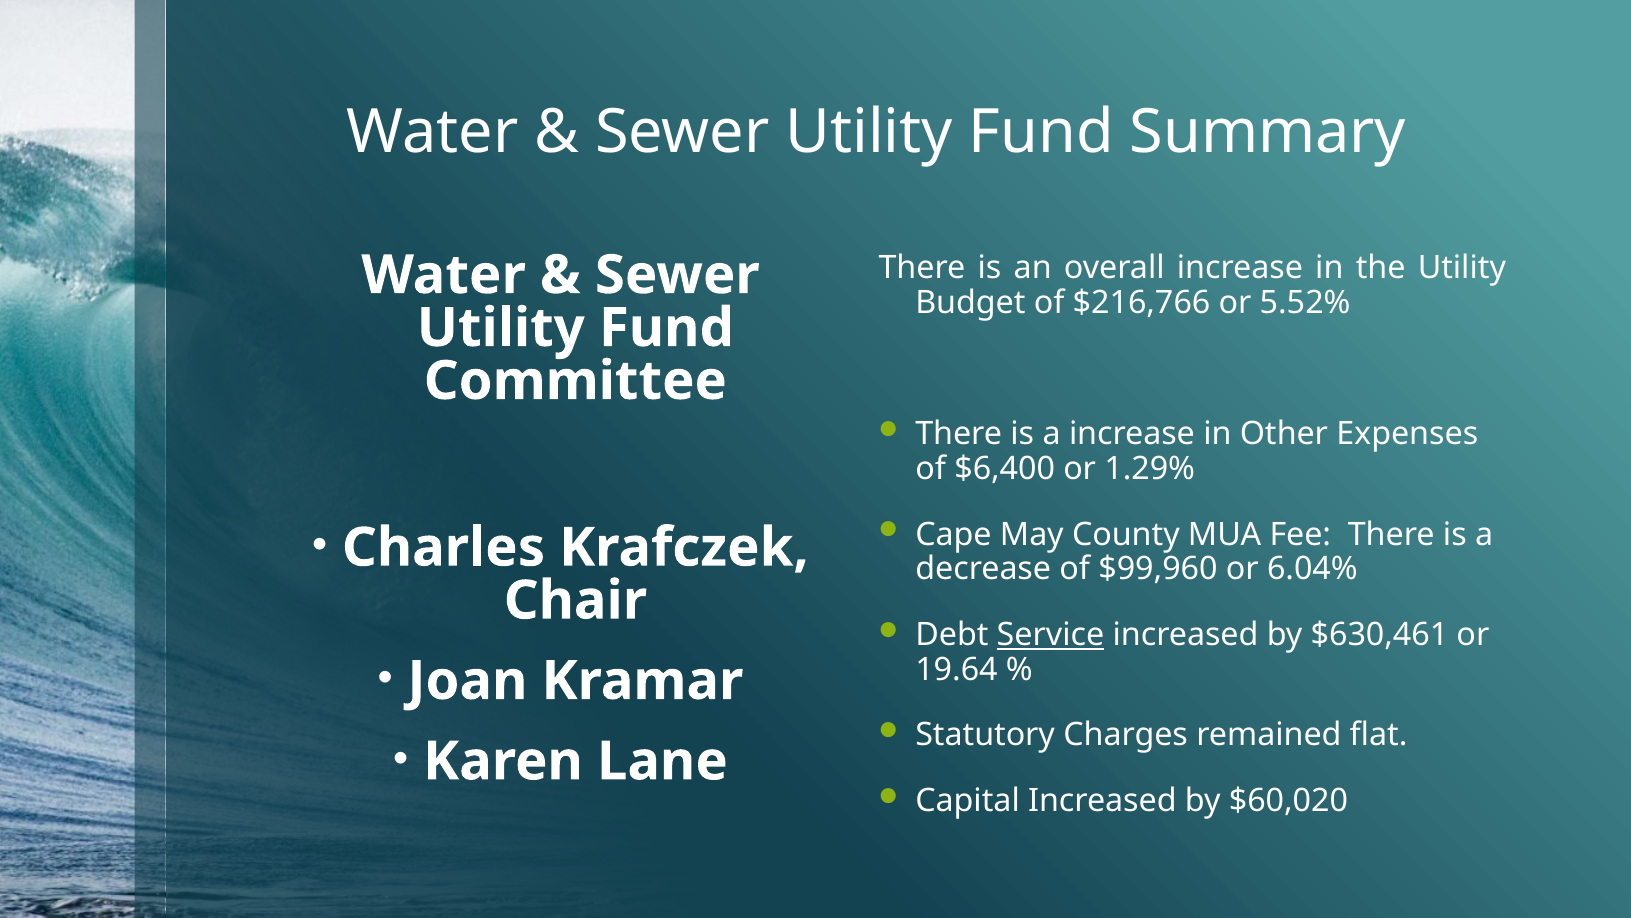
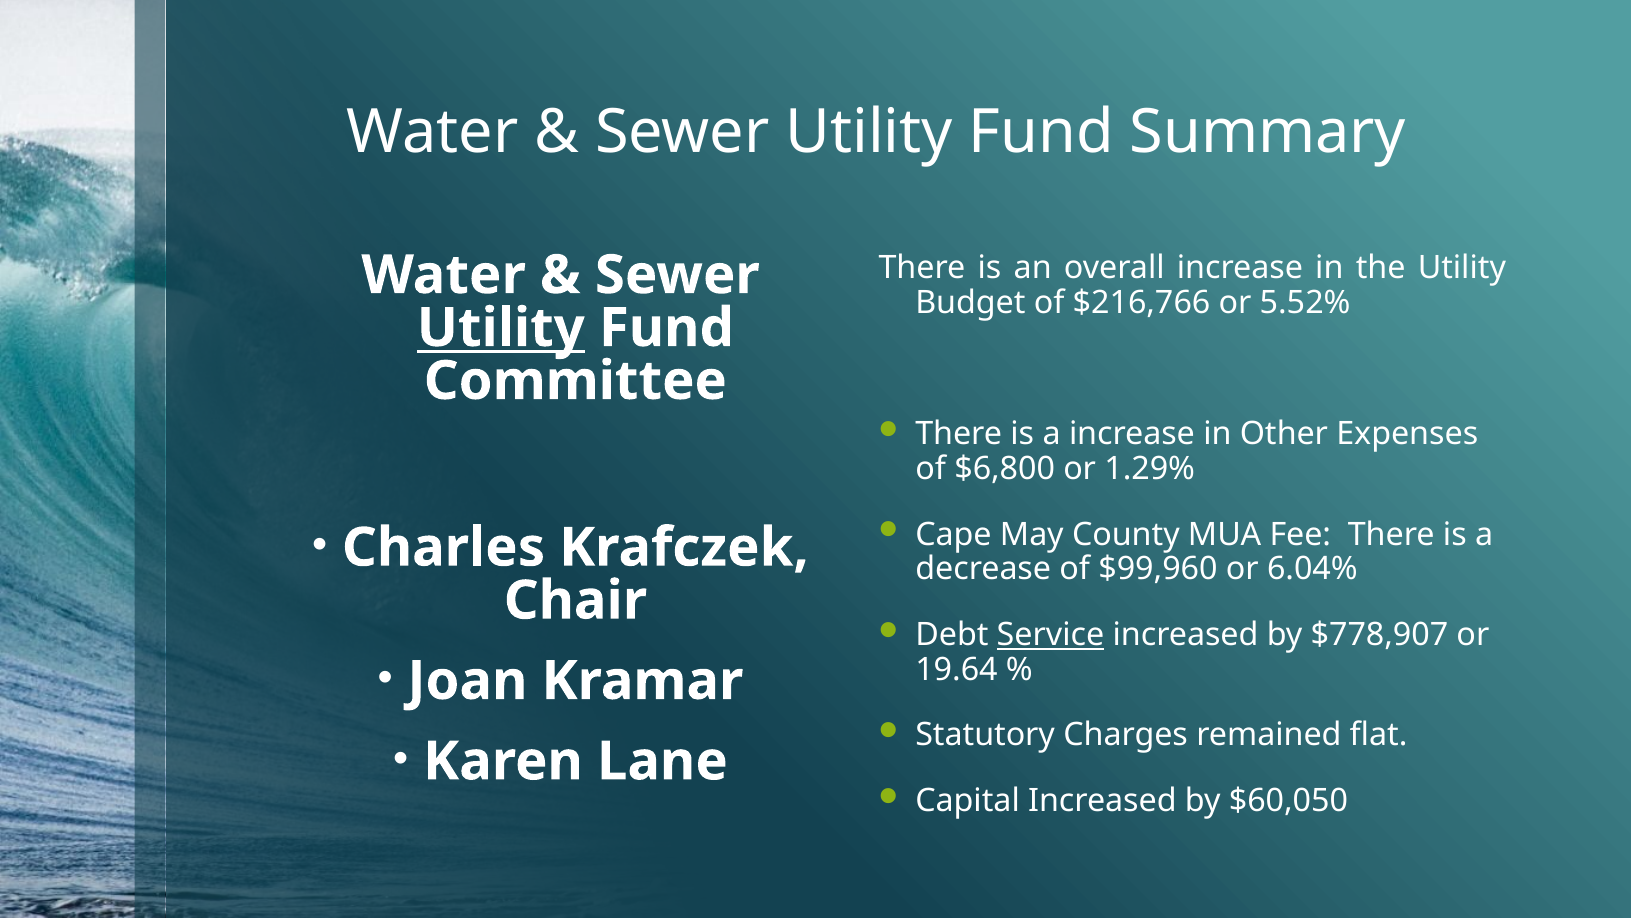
Utility at (501, 328) underline: none -> present
$6,400: $6,400 -> $6,800
$630,461: $630,461 -> $778,907
$60,020: $60,020 -> $60,050
